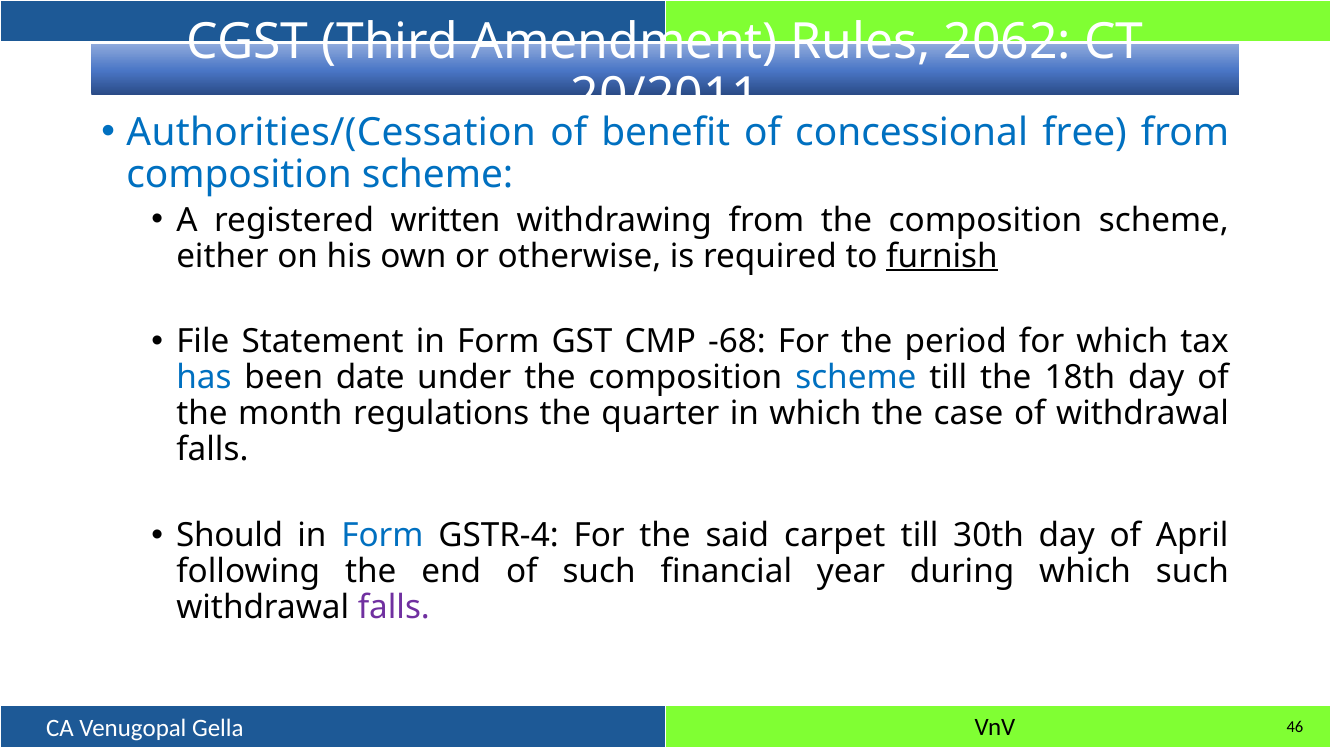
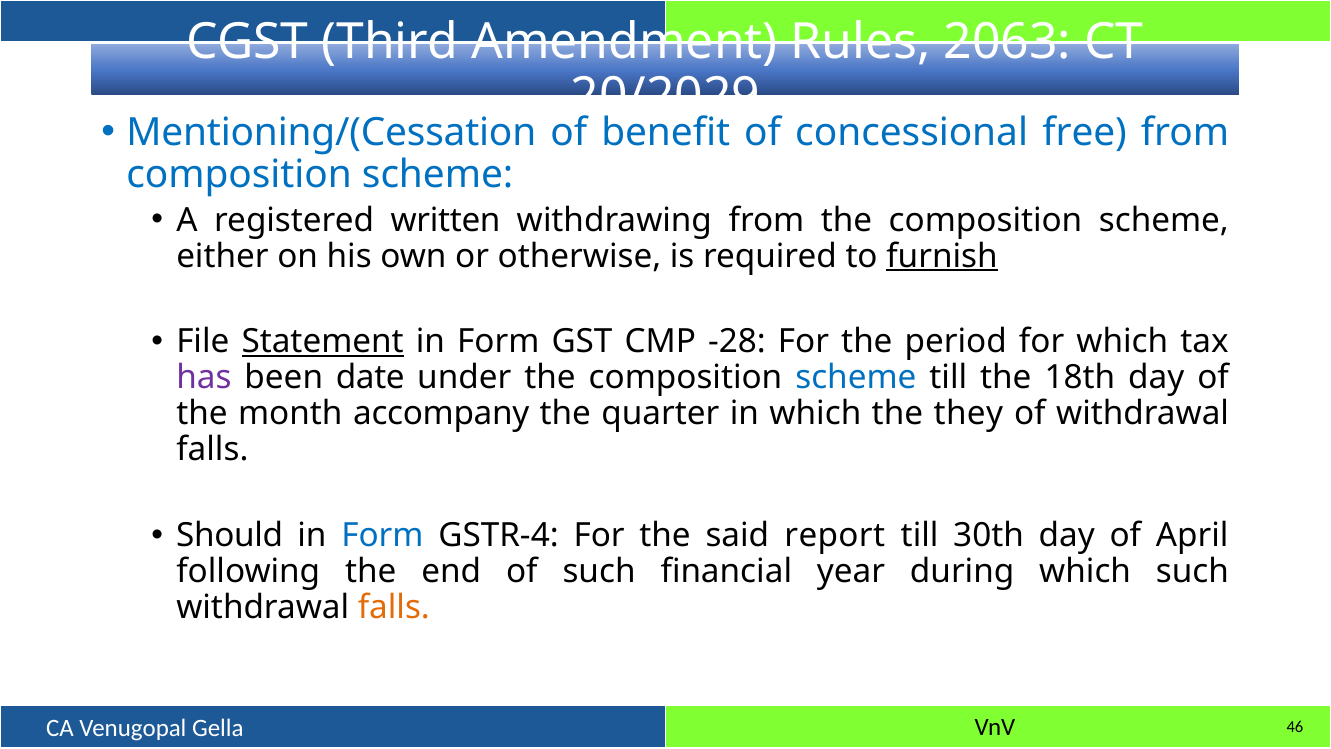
2062: 2062 -> 2063
20/2011: 20/2011 -> 20/2029
Authorities/(Cessation: Authorities/(Cessation -> Mentioning/(Cessation
Statement underline: none -> present
-68: -68 -> -28
has colour: blue -> purple
regulations: regulations -> accompany
case: case -> they
carpet: carpet -> report
falls at (394, 607) colour: purple -> orange
